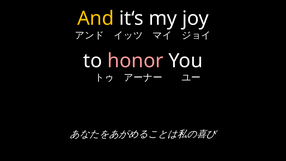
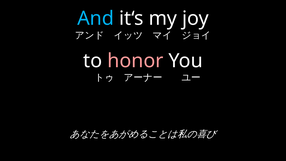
And colour: yellow -> light blue
